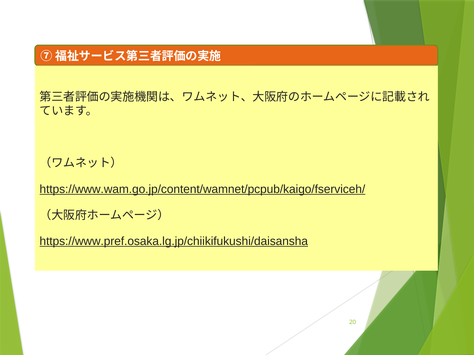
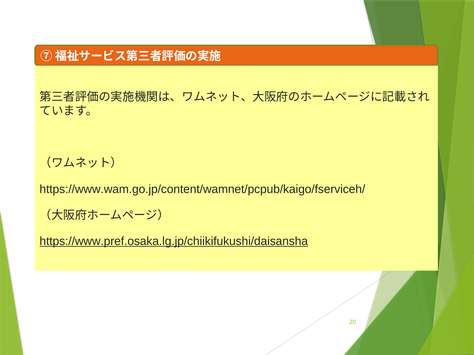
https://www.wam.go.jp/content/wamnet/pcpub/kaigo/fserviceh/ underline: present -> none
